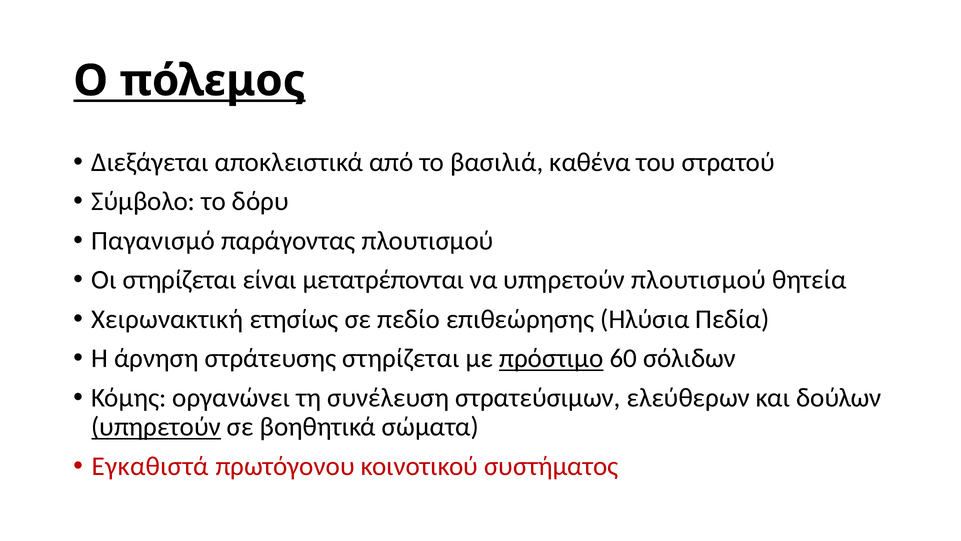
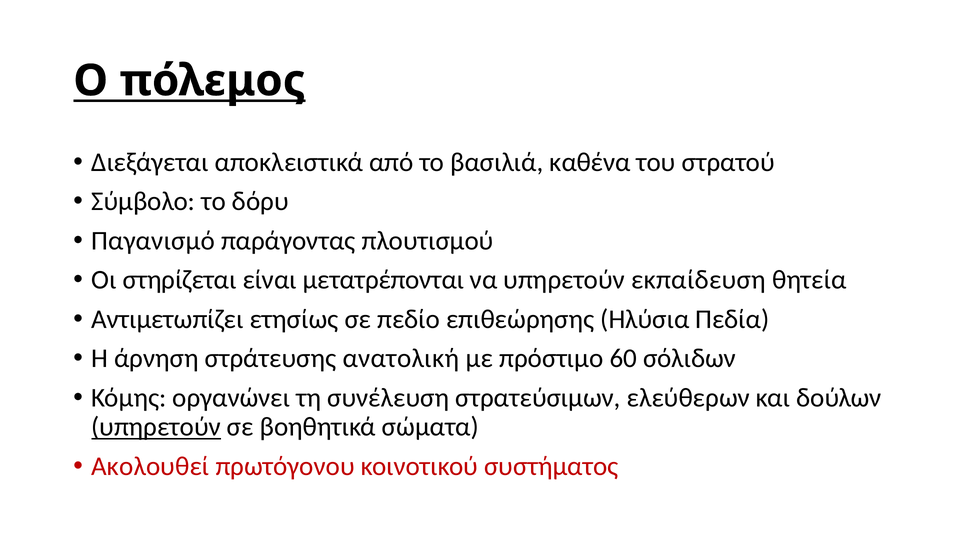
υπηρετούν πλουτισμού: πλουτισμού -> εκπαίδευση
Χειρωνακτική: Χειρωνακτική -> Αντιμετωπίζει
στράτευσης στηρίζεται: στηρίζεται -> ανατολική
πρόστιμο underline: present -> none
Εγκαθιστά: Εγκαθιστά -> Ακολουθεί
